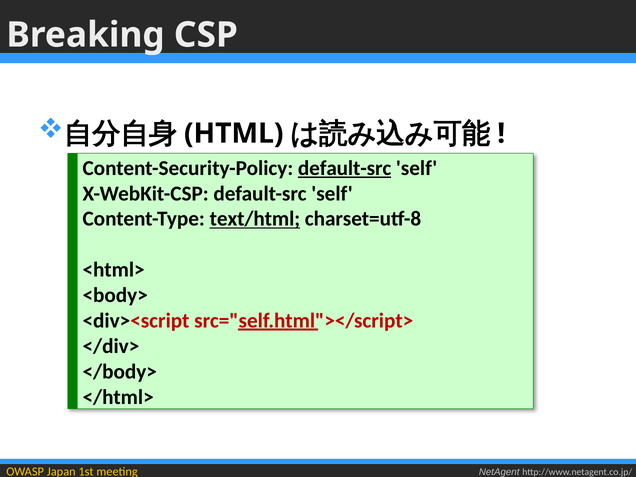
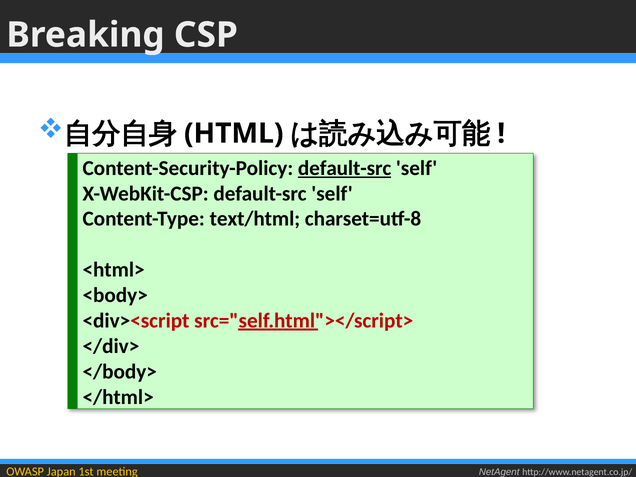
text/html underline: present -> none
